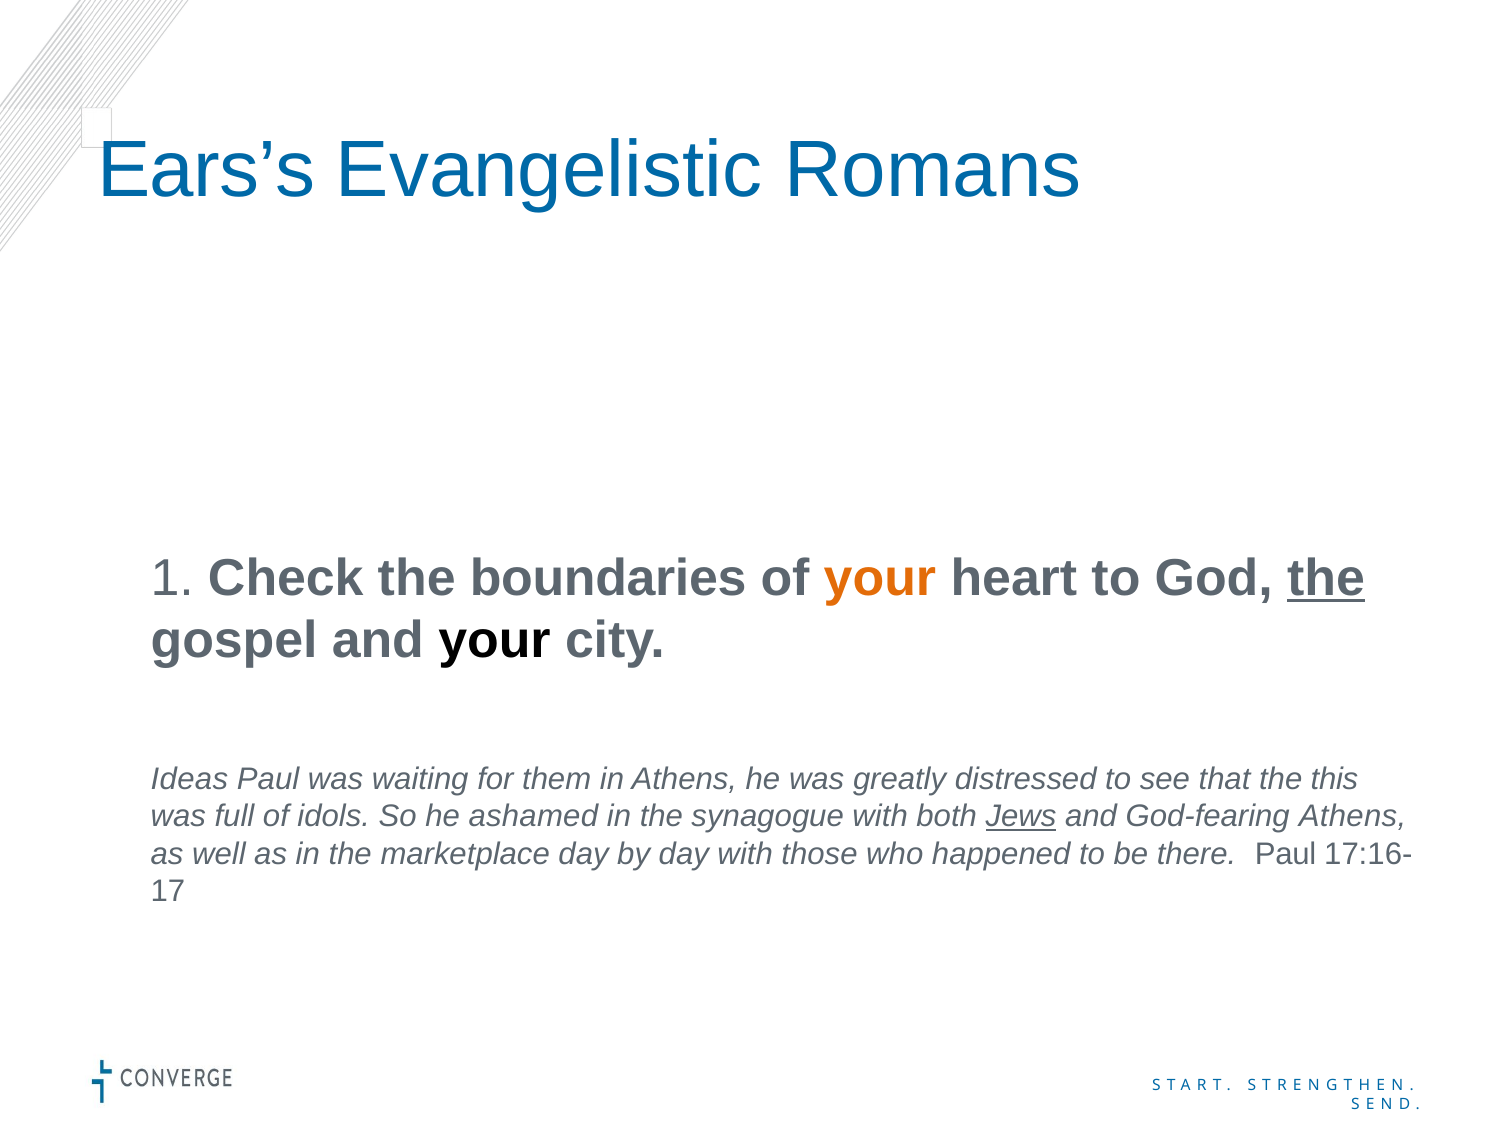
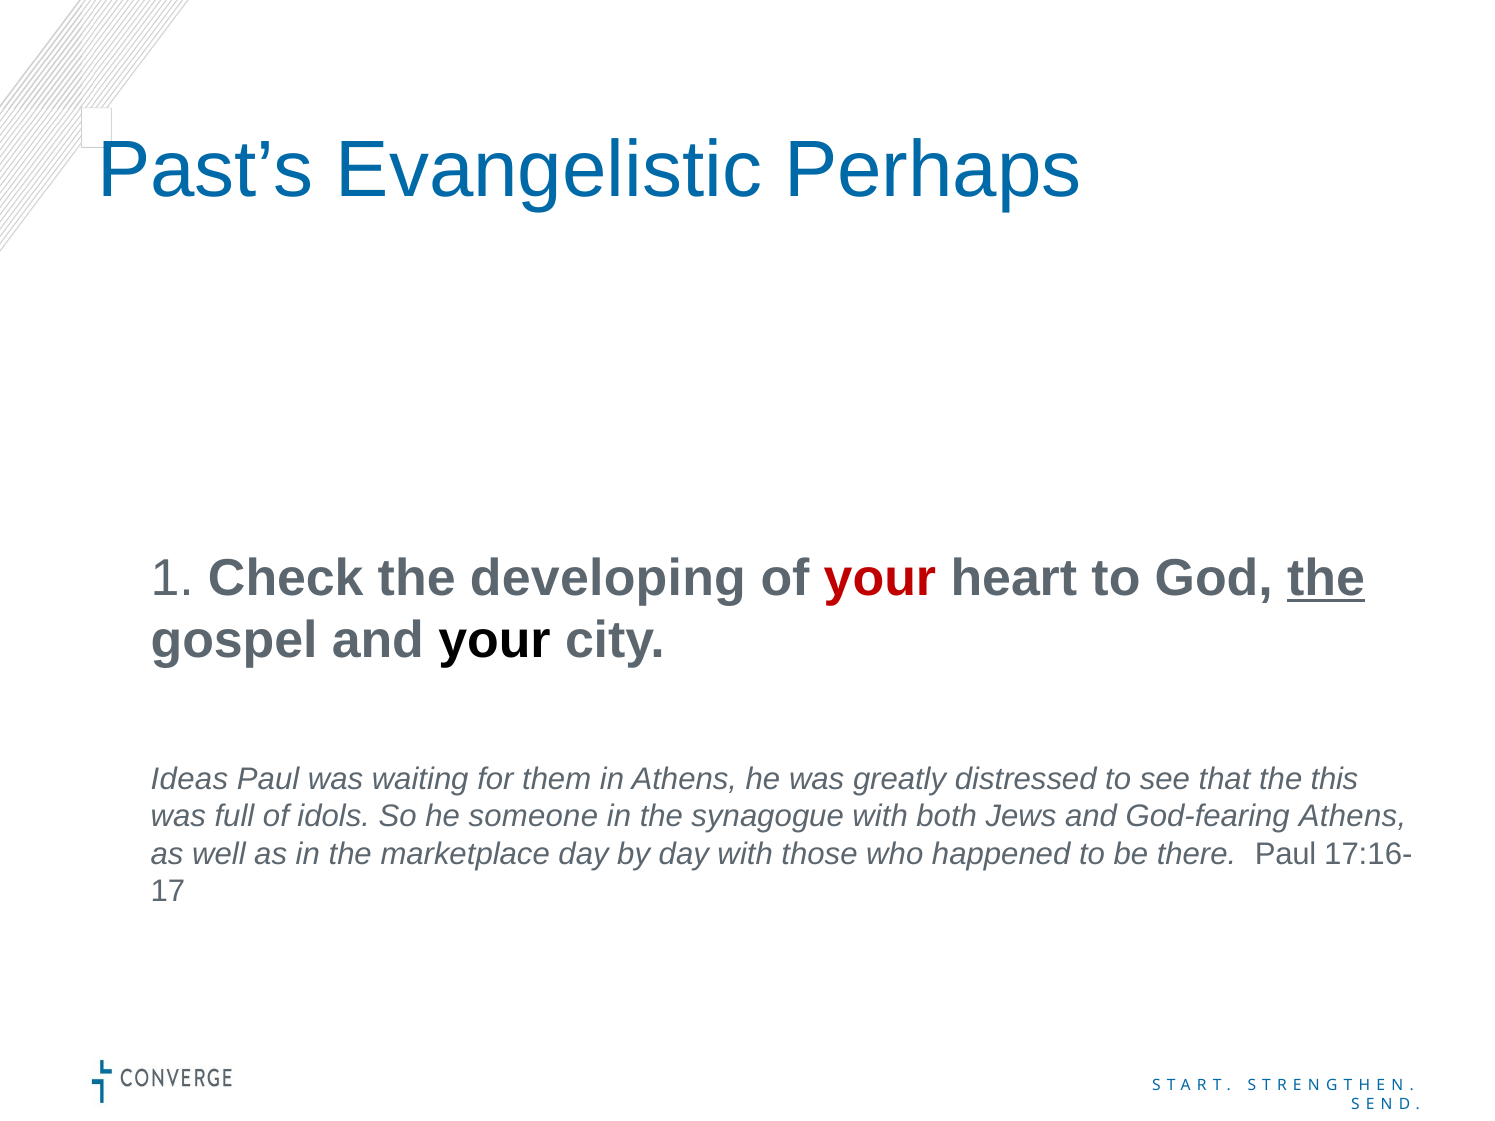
Ears’s: Ears’s -> Past’s
Romans: Romans -> Perhaps
boundaries: boundaries -> developing
your at (880, 579) colour: orange -> red
ashamed: ashamed -> someone
Jews underline: present -> none
